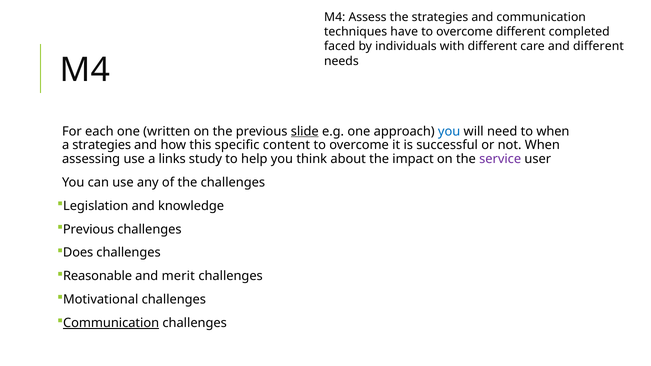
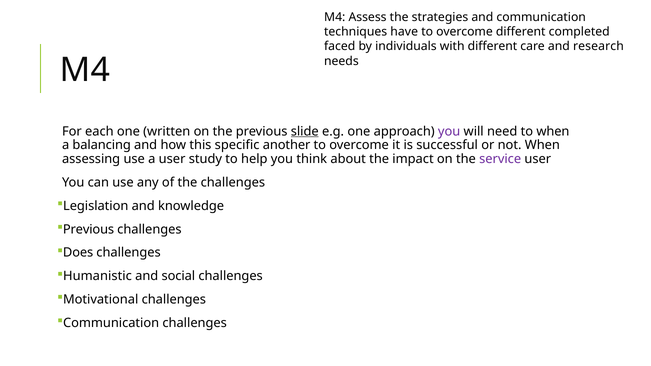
and different: different -> research
you at (449, 131) colour: blue -> purple
a strategies: strategies -> balancing
content: content -> another
a links: links -> user
Reasonable: Reasonable -> Humanistic
merit: merit -> social
Communication at (111, 323) underline: present -> none
